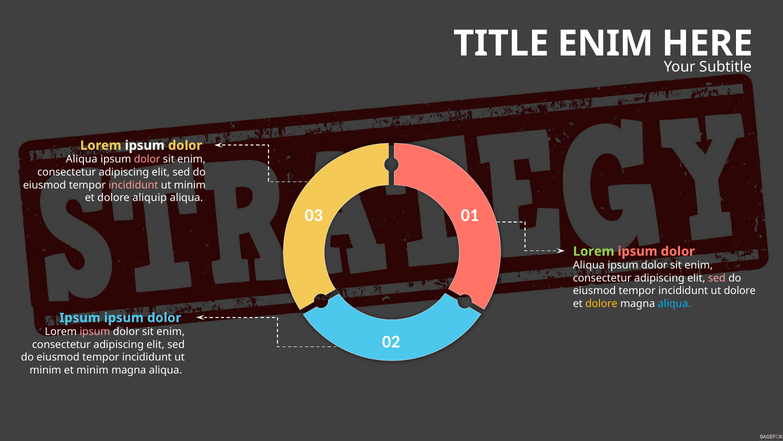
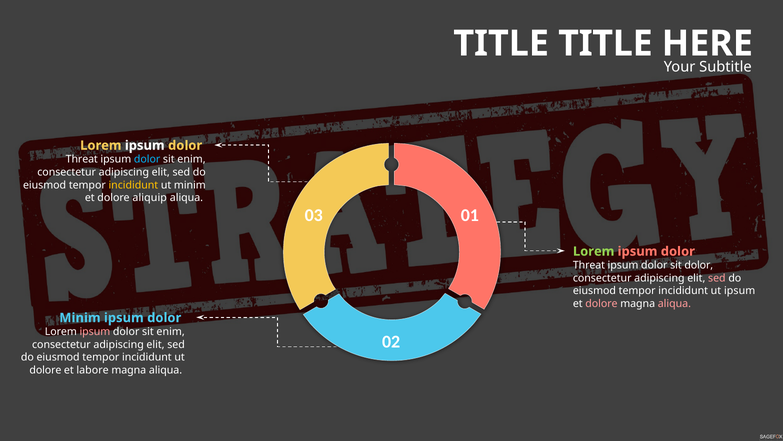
TITLE ENIM: ENIM -> TITLE
Aliqua at (82, 159): Aliqua -> Threat
dolor at (147, 159) colour: pink -> light blue
incididunt at (133, 185) colour: pink -> yellow
Aliqua at (589, 265): Aliqua -> Threat
enim at (699, 265): enim -> dolor
ut dolore: dolore -> ipsum
dolore at (601, 303) colour: yellow -> pink
aliqua at (674, 303) colour: light blue -> pink
Ipsum at (80, 317): Ipsum -> Minim
minim at (45, 370): minim -> dolore
et minim: minim -> labore
